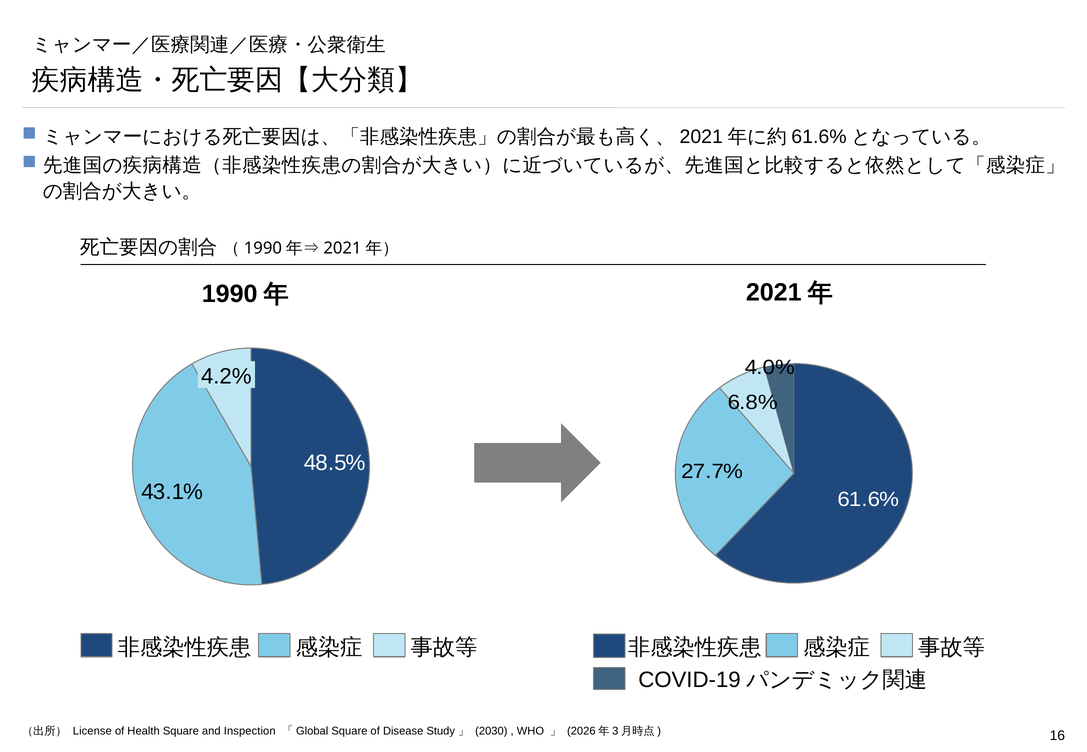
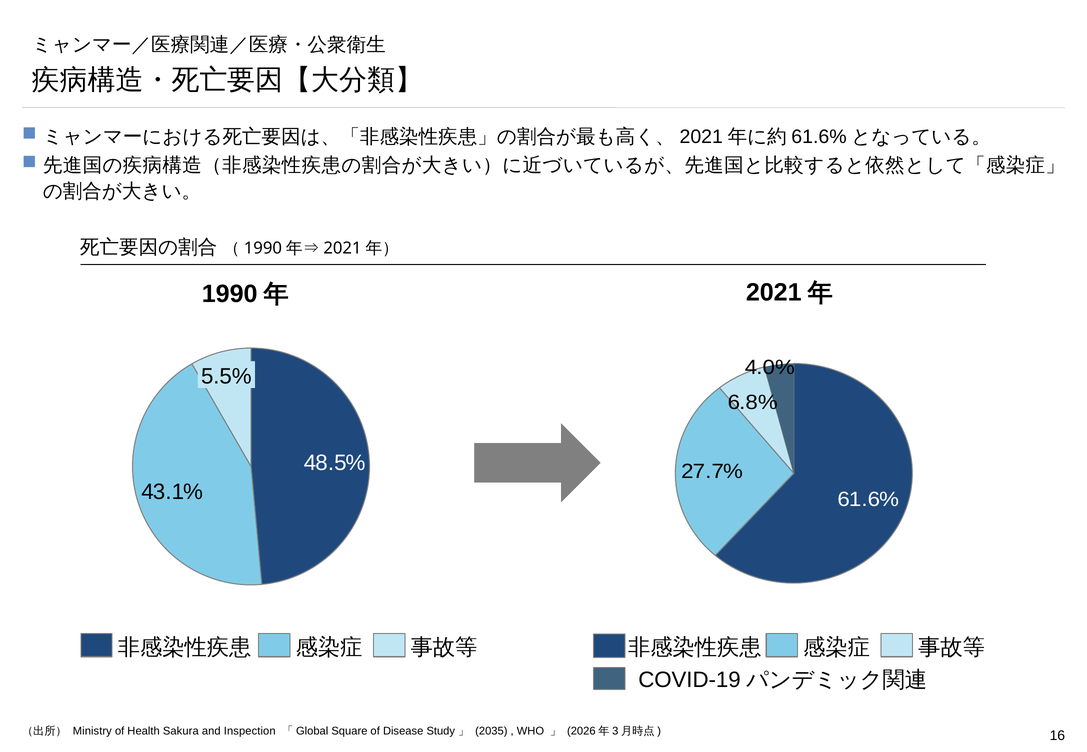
4.2%: 4.2% -> 5.5%
License: License -> Ministry
Health Square: Square -> Sakura
2030: 2030 -> 2035
